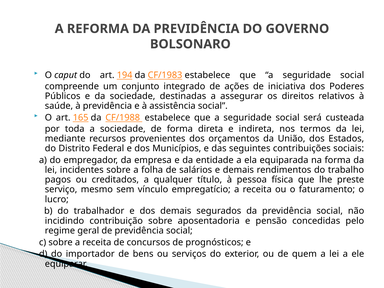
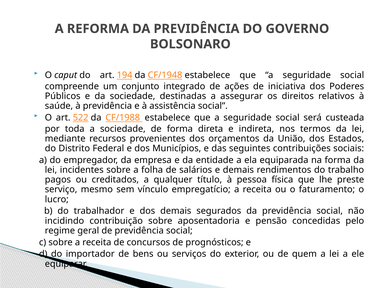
CF/1983: CF/1983 -> CF/1948
165: 165 -> 522
